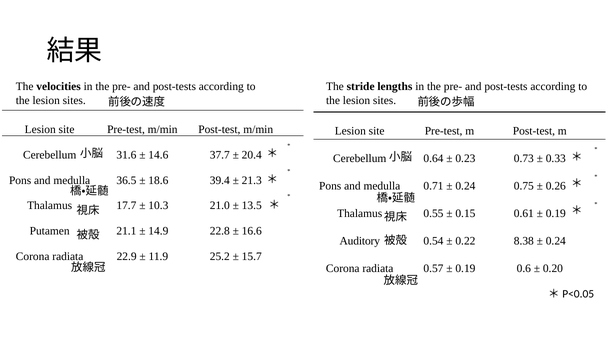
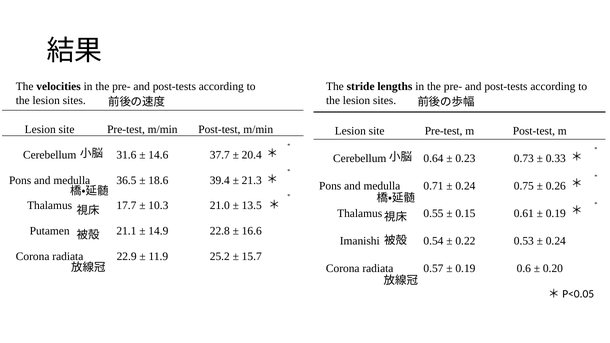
Auditory: Auditory -> Imanishi
8.38: 8.38 -> 0.53
